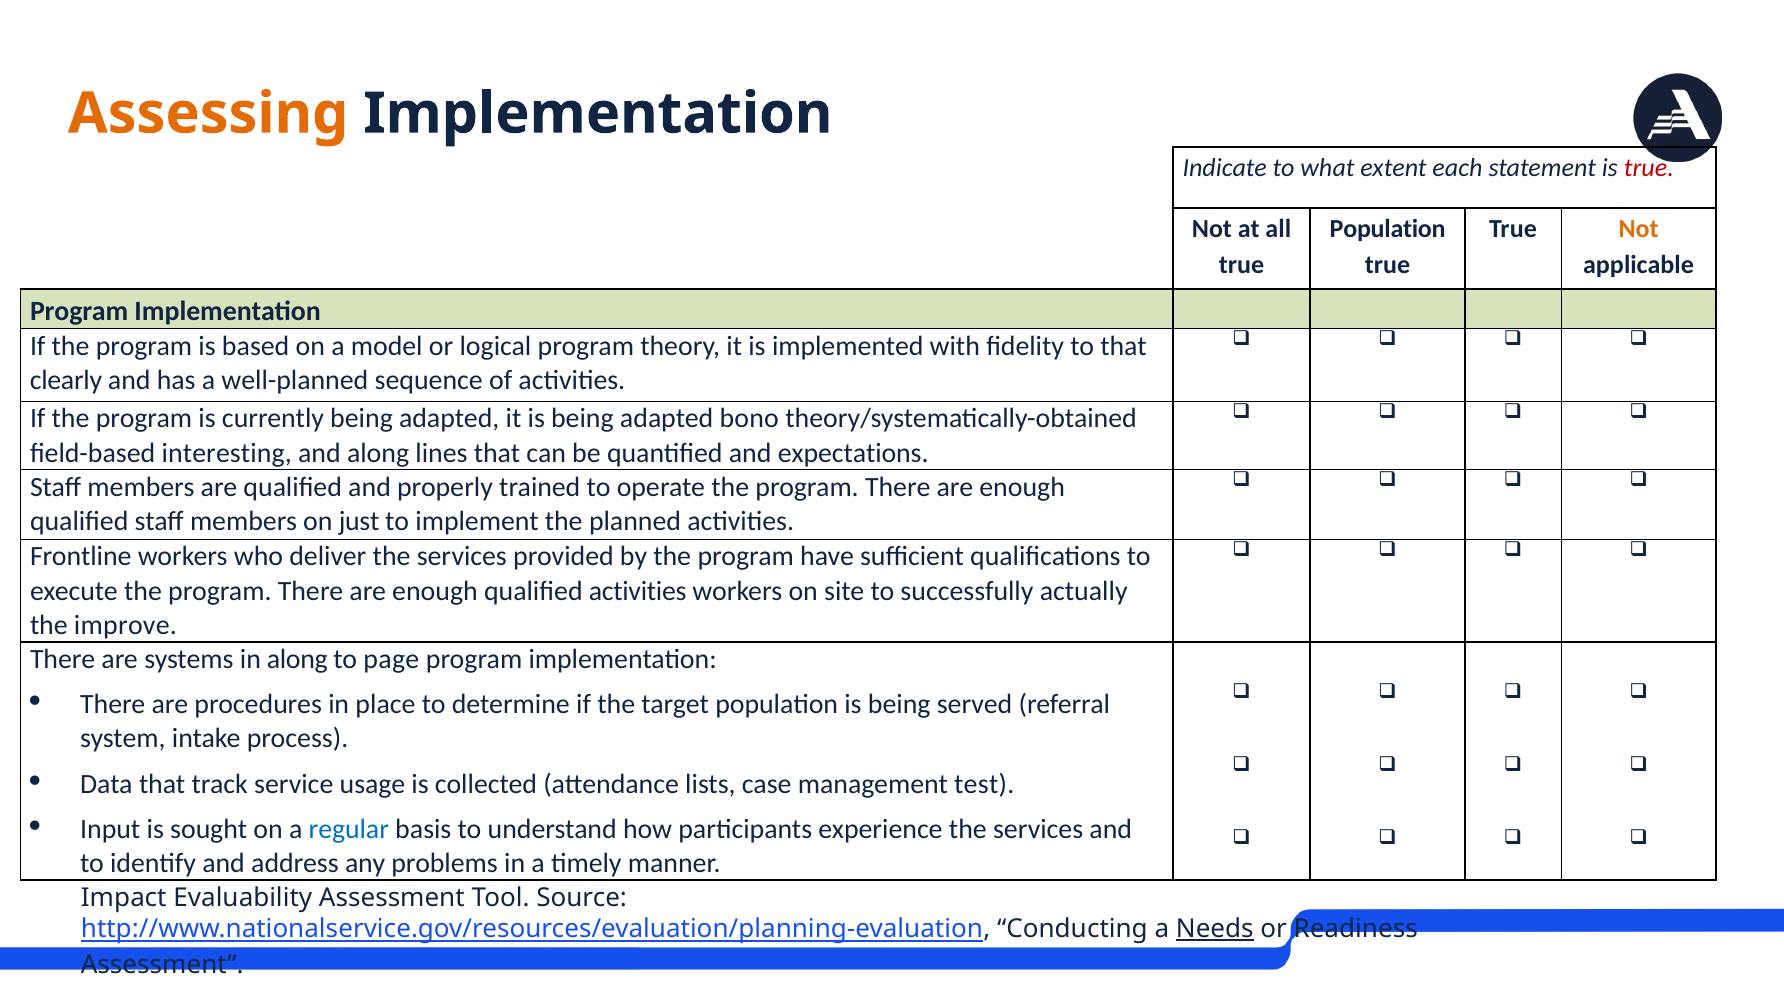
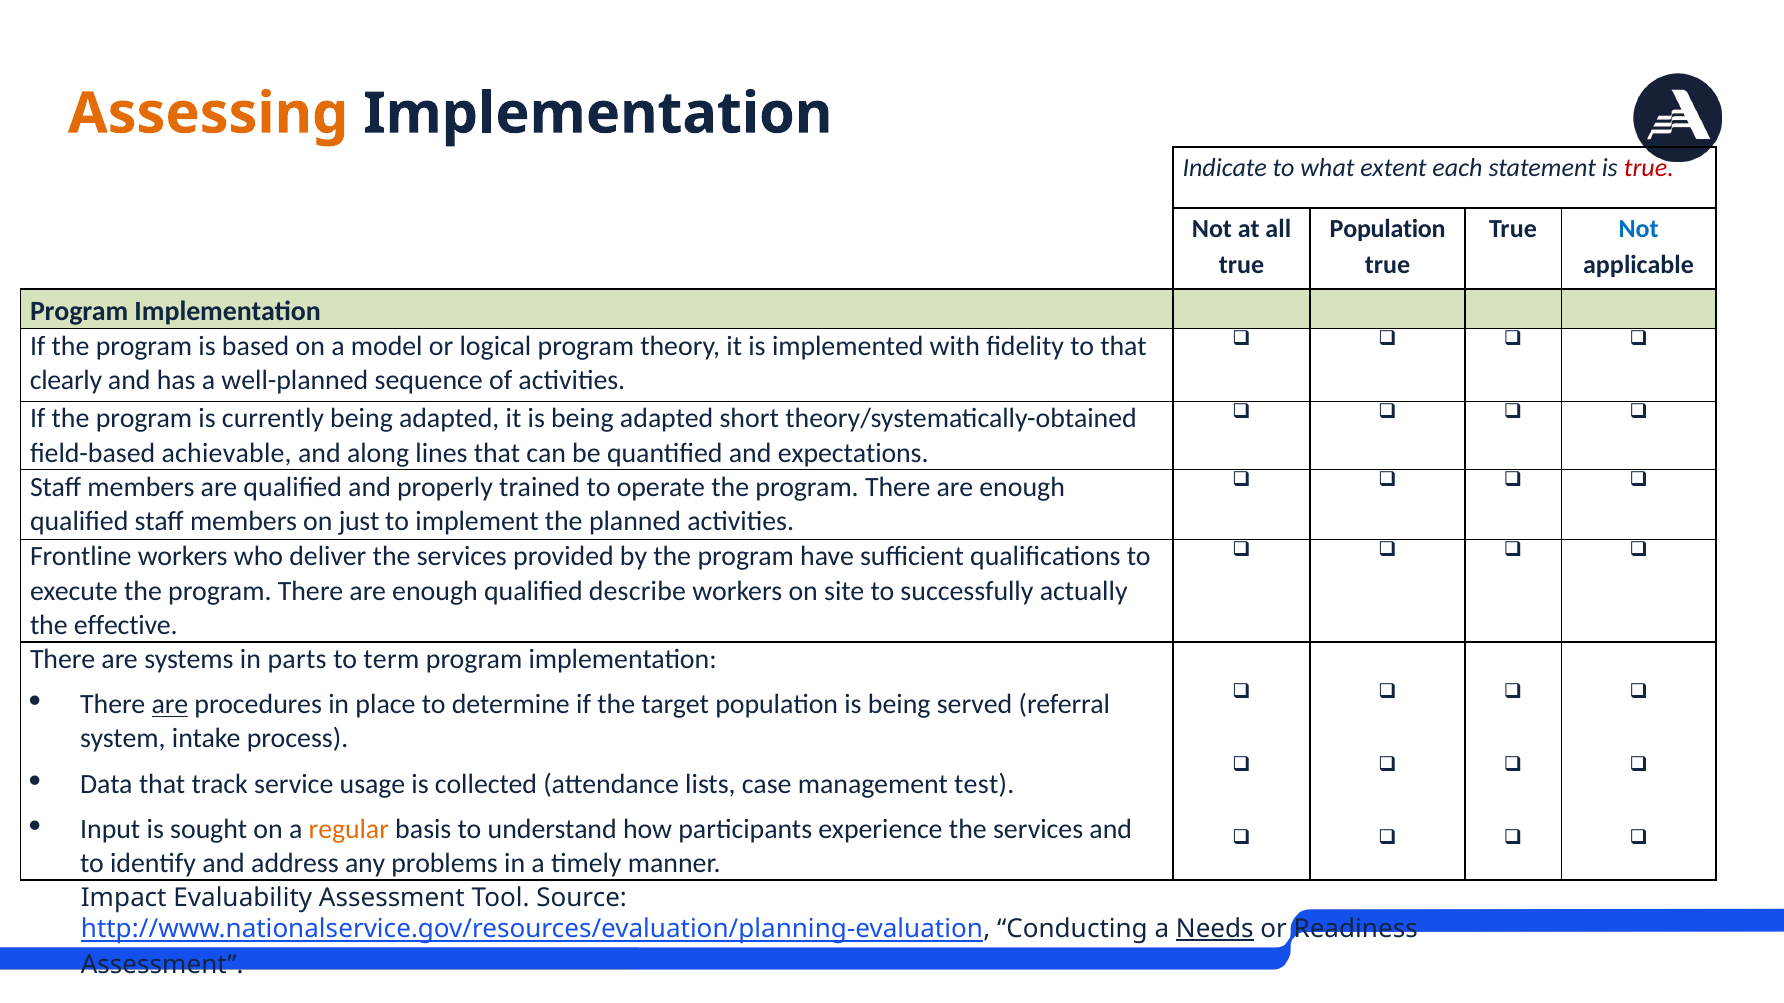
Not at (1639, 229) colour: orange -> blue
bono: bono -> short
interesting: interesting -> achievable
qualified activities: activities -> describe
improve: improve -> effective
in along: along -> parts
page: page -> term
are at (170, 705) underline: none -> present
regular colour: blue -> orange
